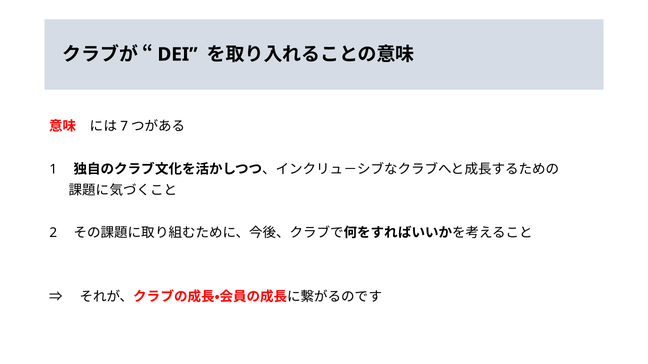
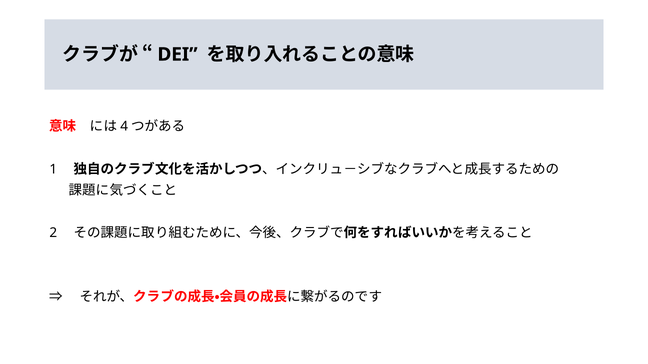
7: 7 -> 4
